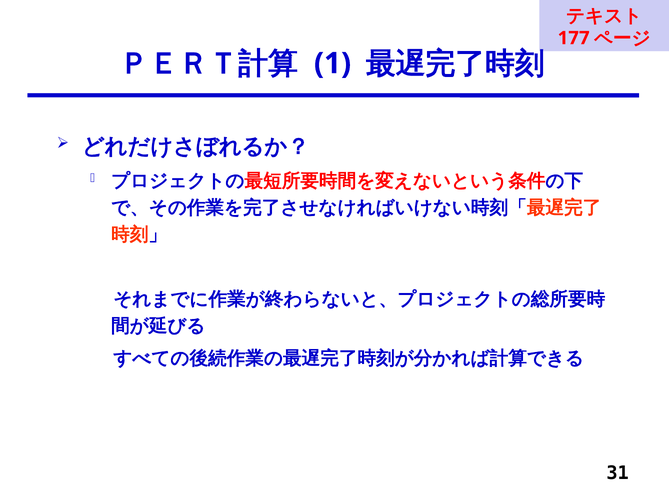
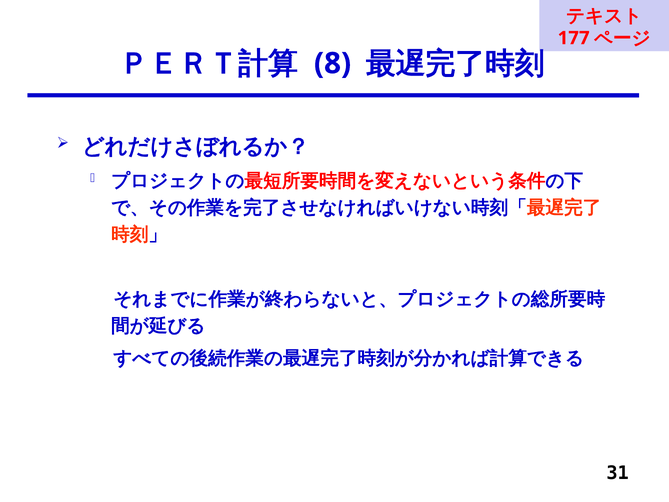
1: 1 -> 8
